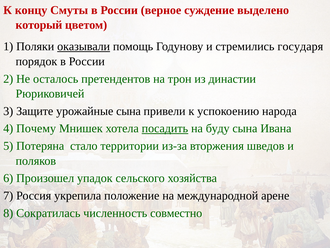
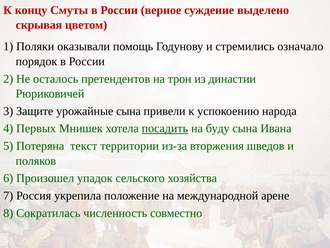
который: который -> скрывая
оказывали underline: present -> none
государя: государя -> означало
Почему: Почему -> Первых
стало: стало -> текст
